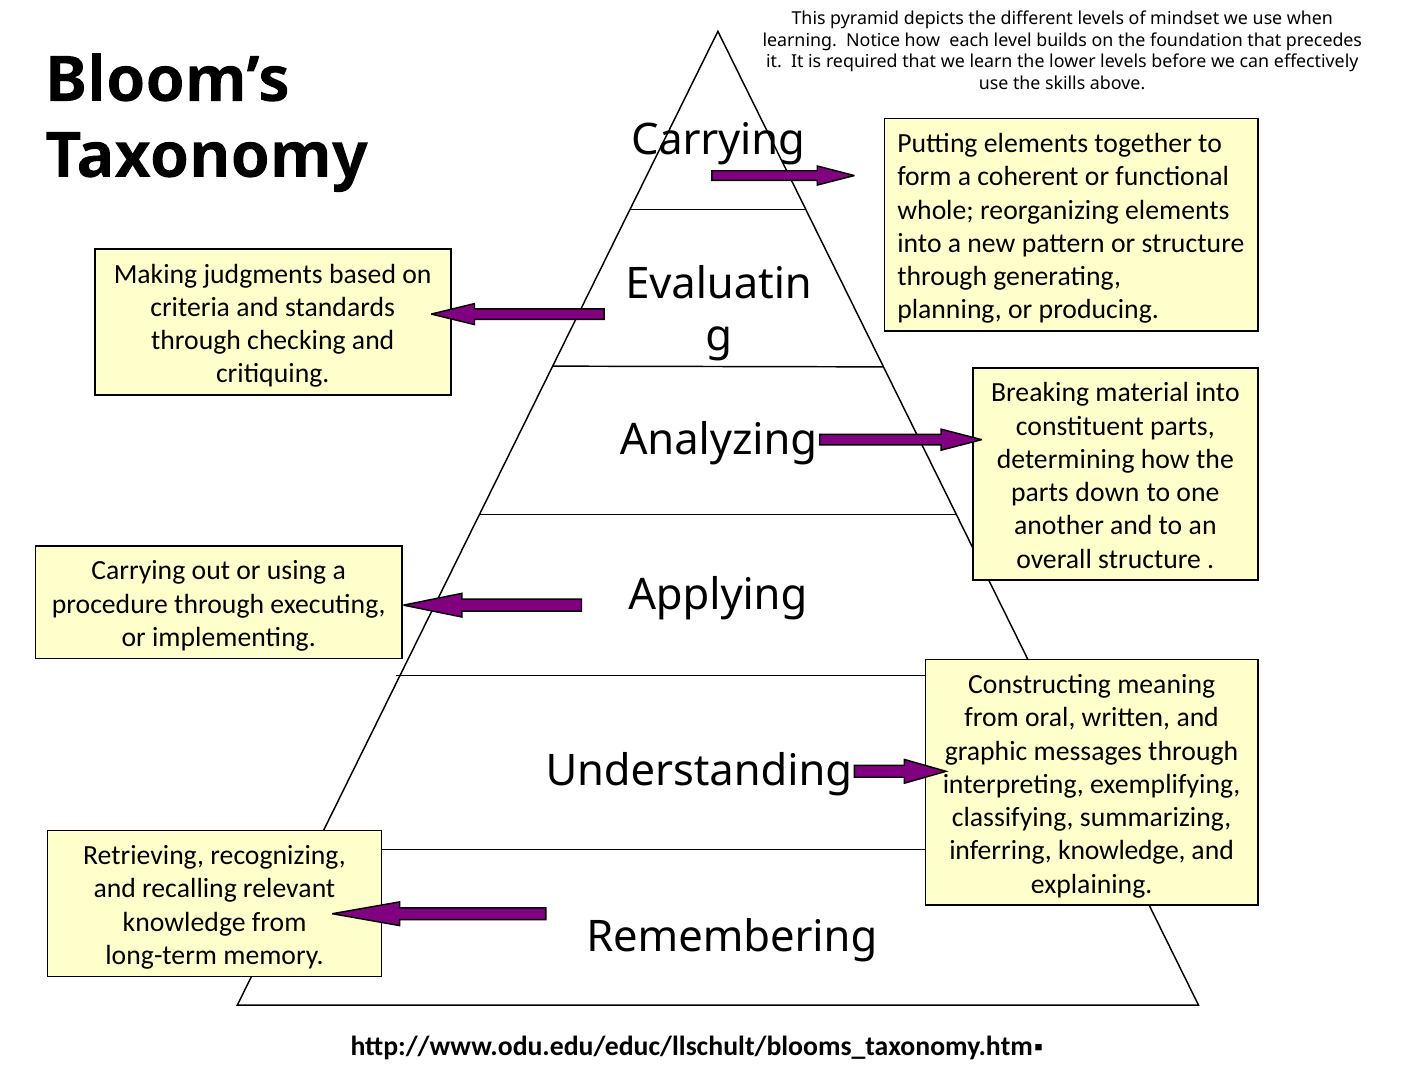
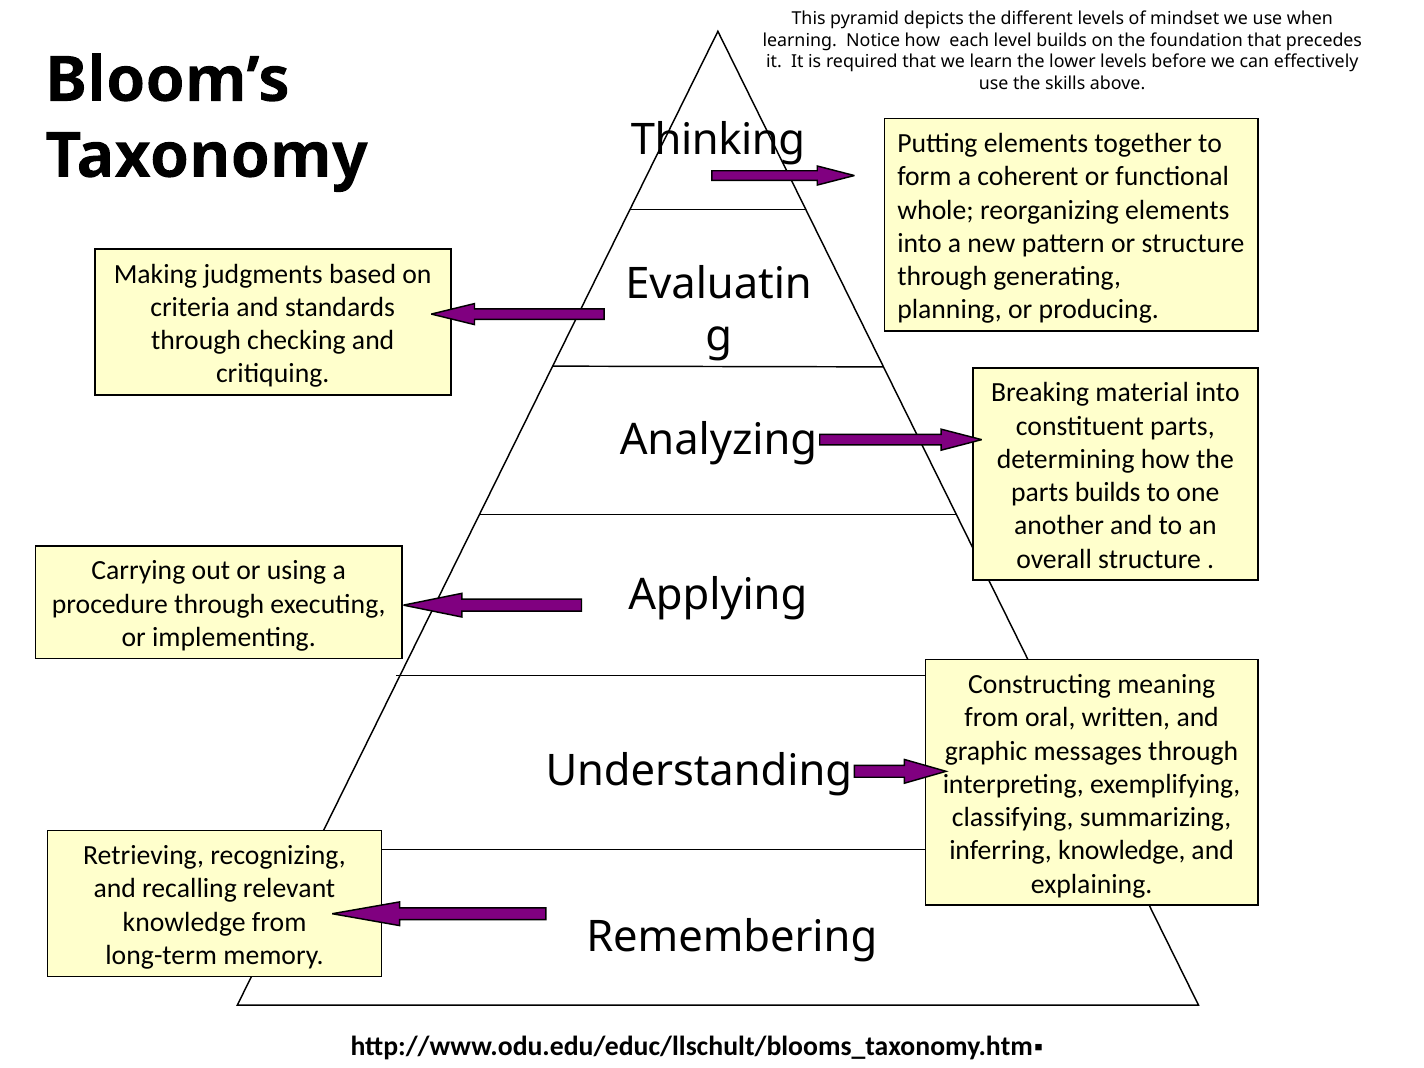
Carrying at (718, 140): Carrying -> Thinking
parts down: down -> builds
